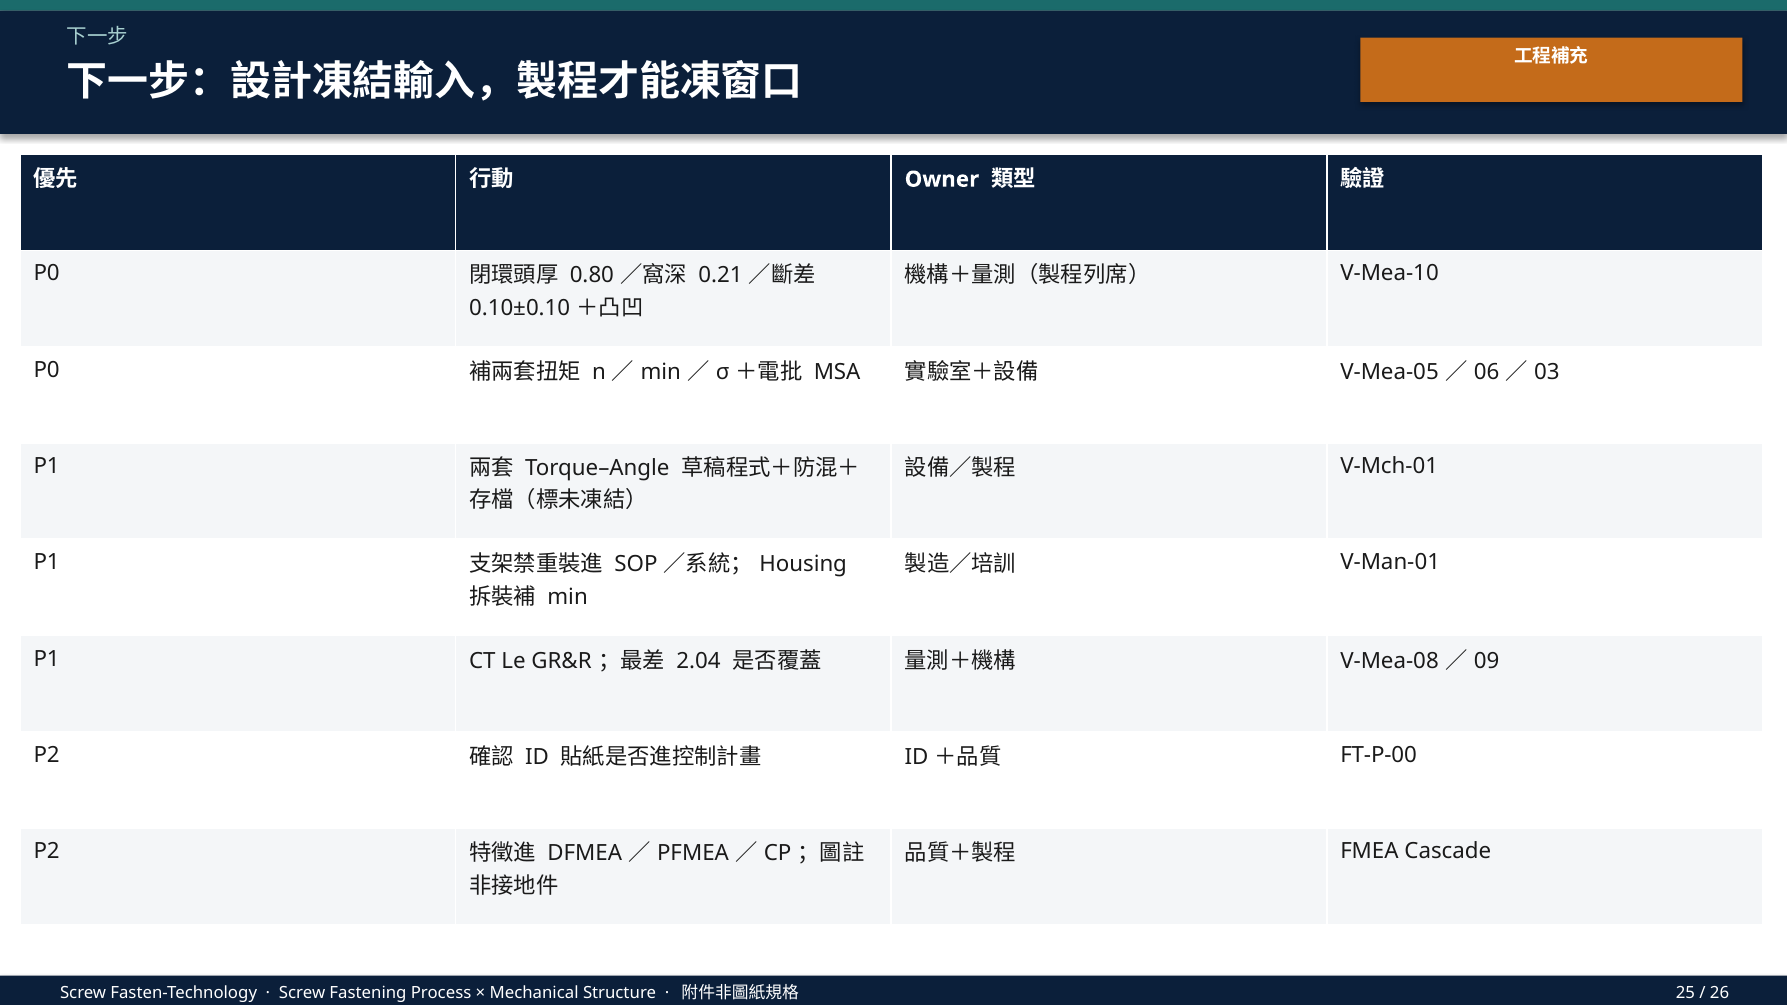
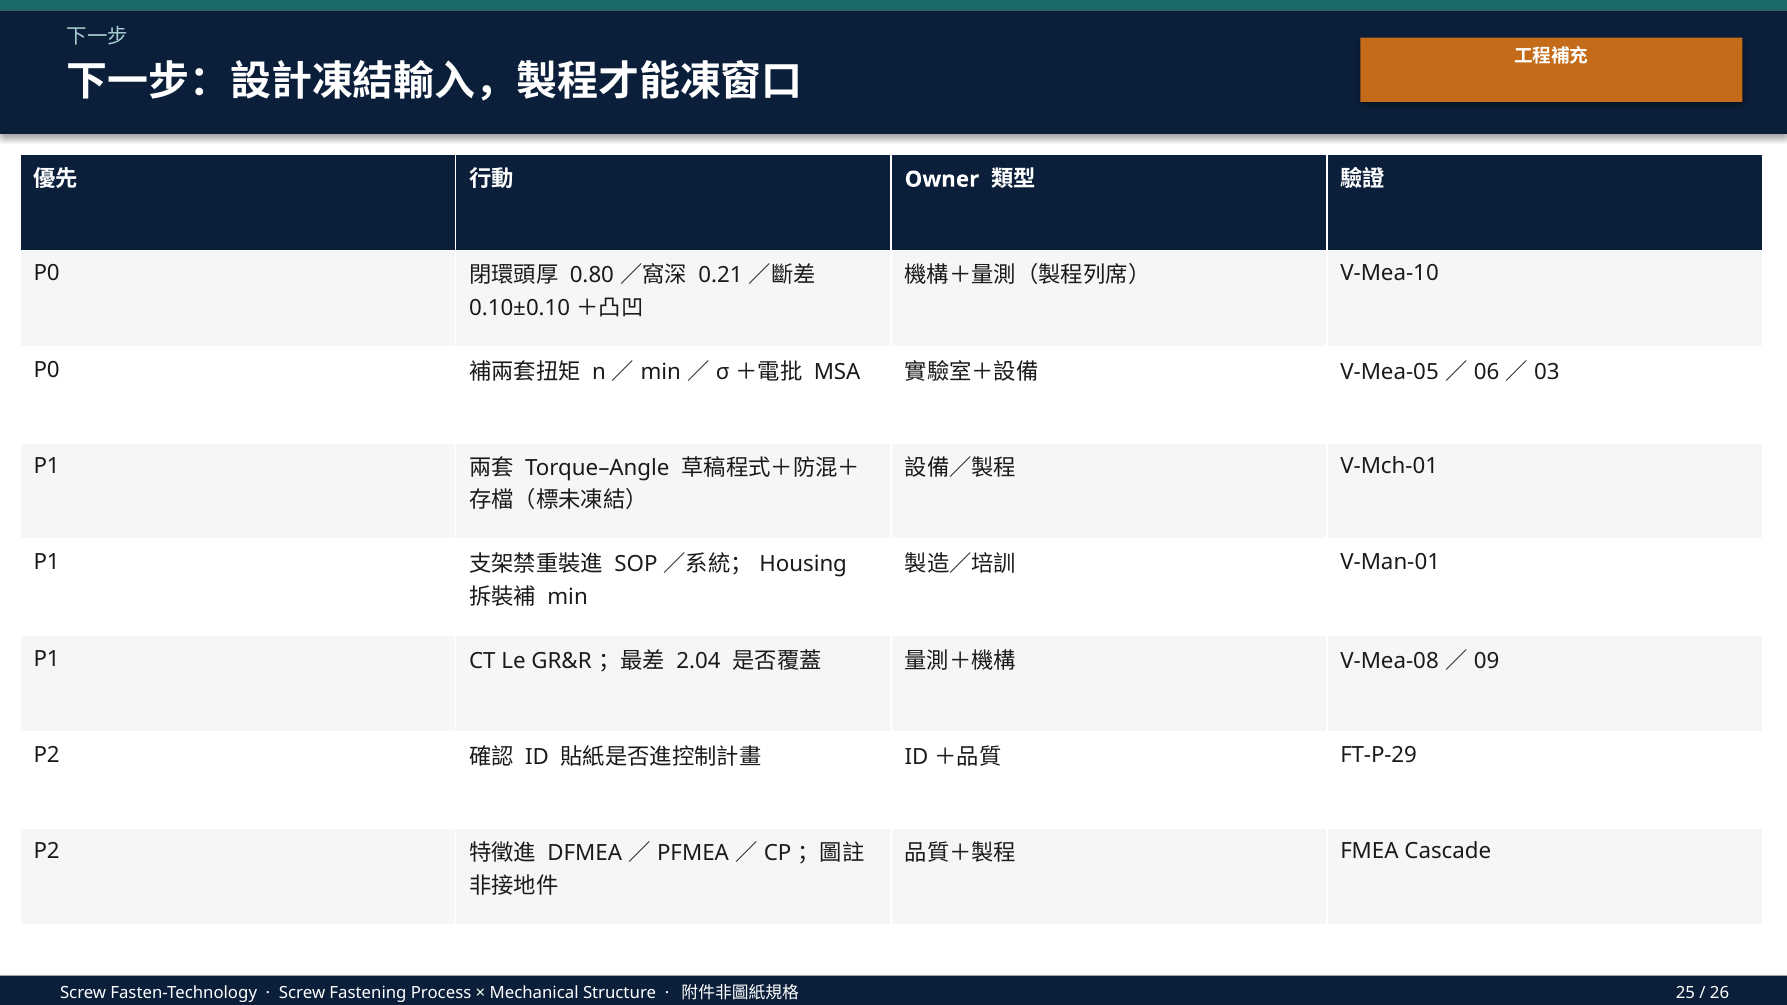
FT-P-00: FT-P-00 -> FT-P-29
